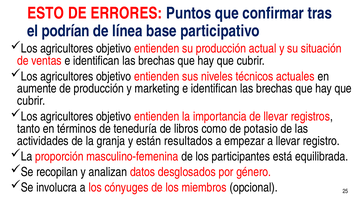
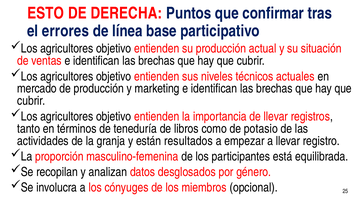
ERRORES: ERRORES -> DERECHA
podrían: podrían -> errores
aumente: aumente -> mercado
